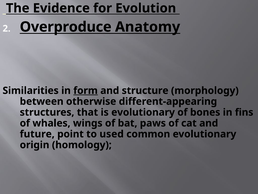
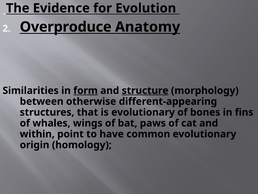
structure underline: none -> present
future: future -> within
used: used -> have
